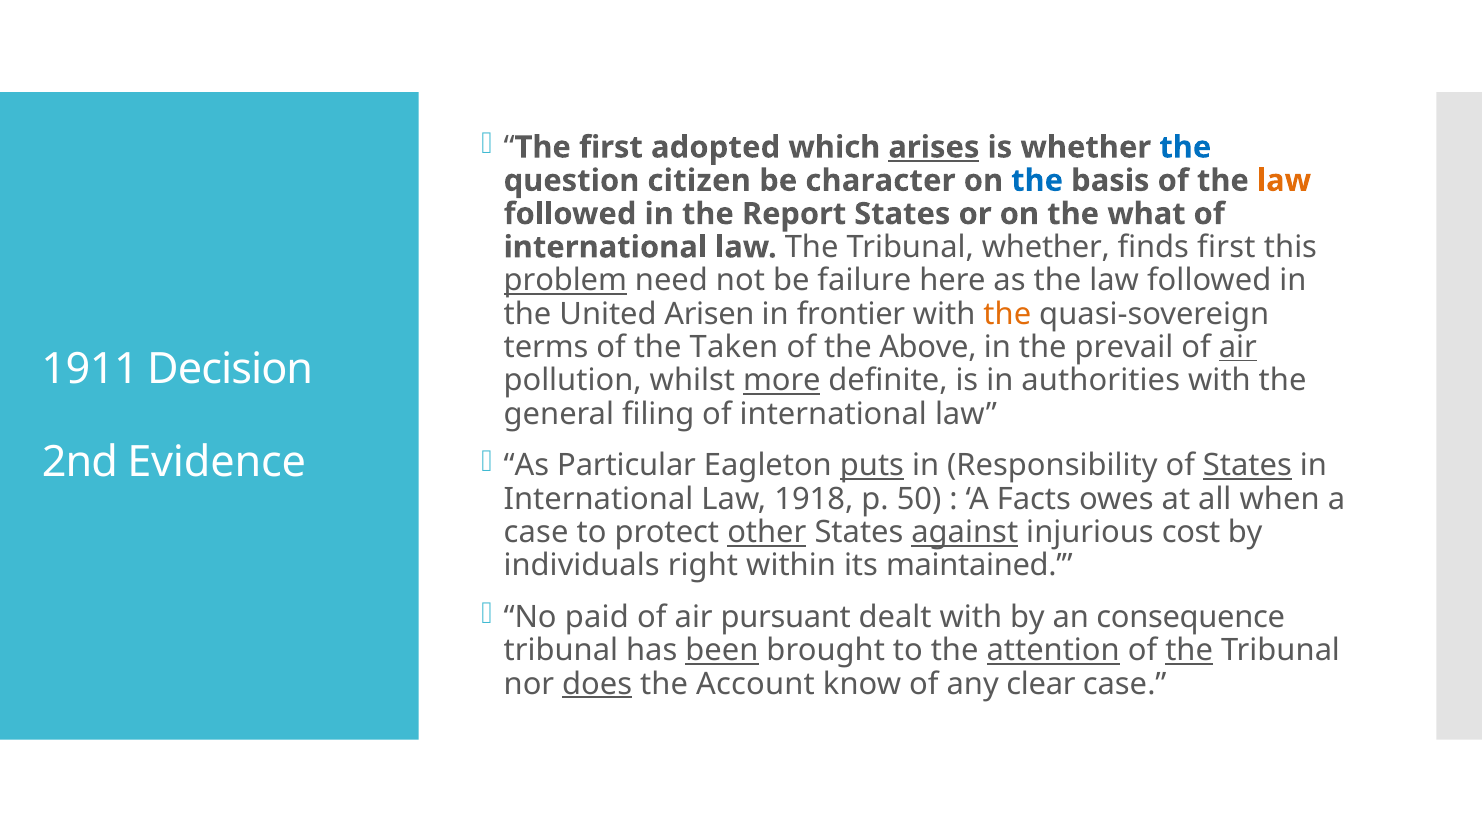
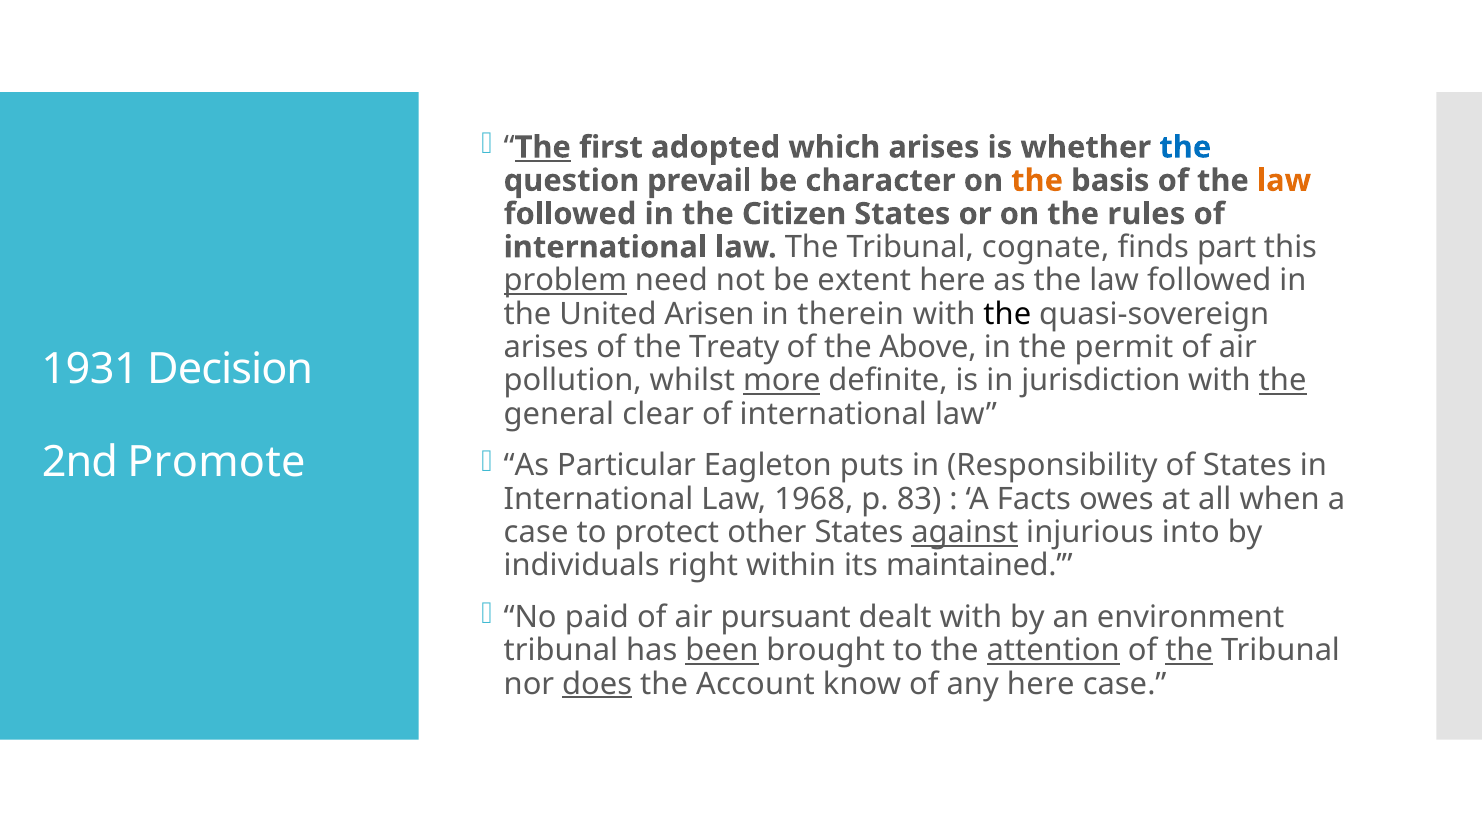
The at (543, 147) underline: none -> present
arises at (934, 147) underline: present -> none
citizen: citizen -> prevail
the at (1037, 181) colour: blue -> orange
Report: Report -> Citizen
what: what -> rules
Tribunal whether: whether -> cognate
finds first: first -> part
failure: failure -> extent
frontier: frontier -> therein
the at (1007, 314) colour: orange -> black
terms at (546, 347): terms -> arises
Taken: Taken -> Treaty
prevail: prevail -> permit
air at (1238, 347) underline: present -> none
1911: 1911 -> 1931
authorities: authorities -> jurisdiction
the at (1283, 381) underline: none -> present
filing: filing -> clear
puts underline: present -> none
States at (1247, 466) underline: present -> none
Evidence: Evidence -> Promote
1918: 1918 -> 1968
50: 50 -> 83
other underline: present -> none
cost: cost -> into
consequence: consequence -> environment
any clear: clear -> here
